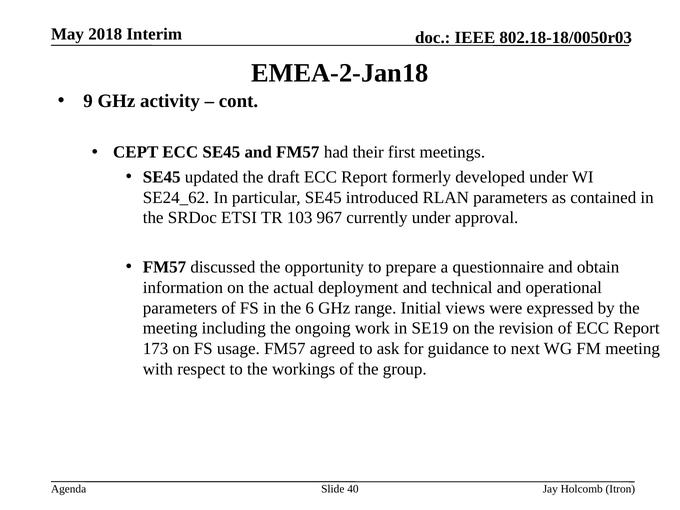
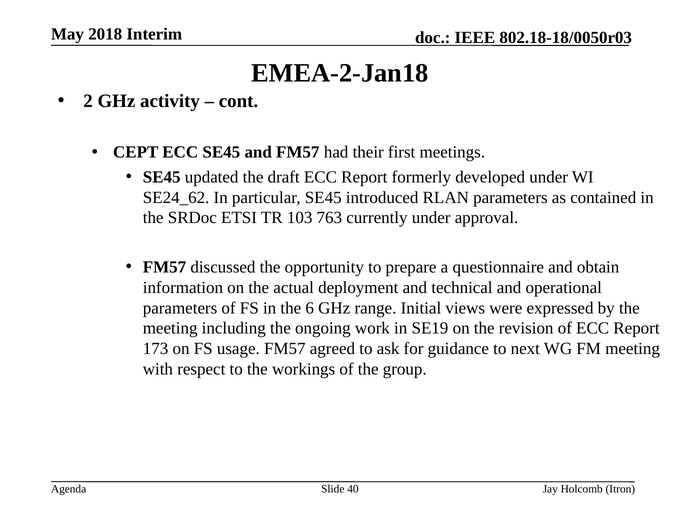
9: 9 -> 2
967: 967 -> 763
